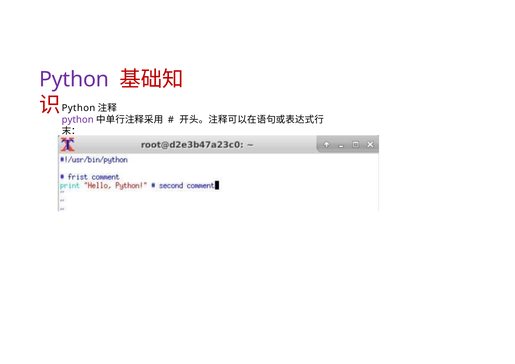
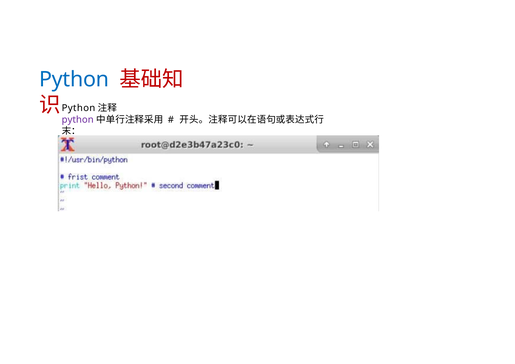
Python at (74, 79) colour: purple -> blue
